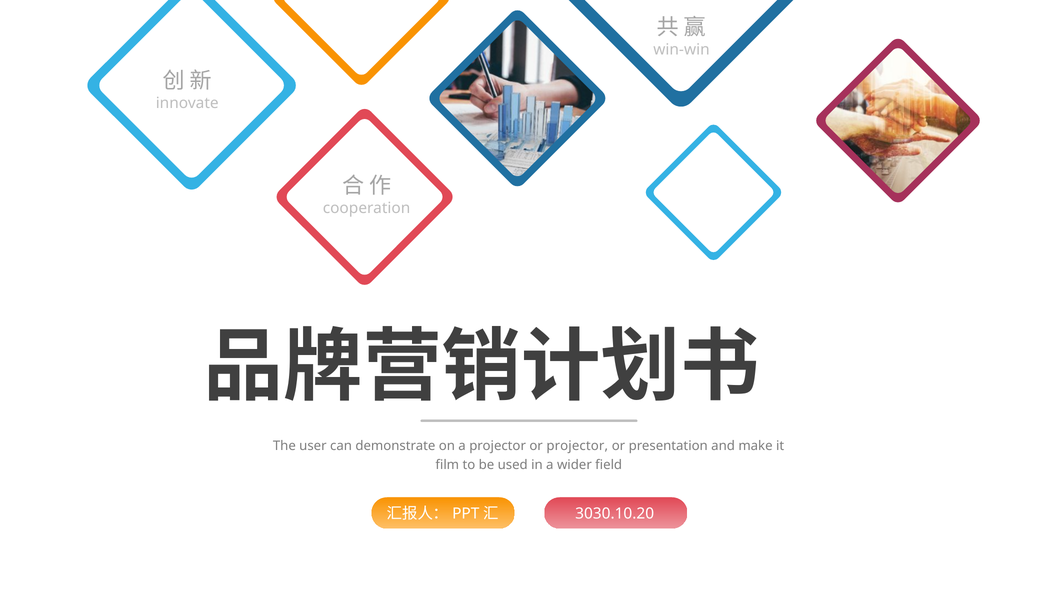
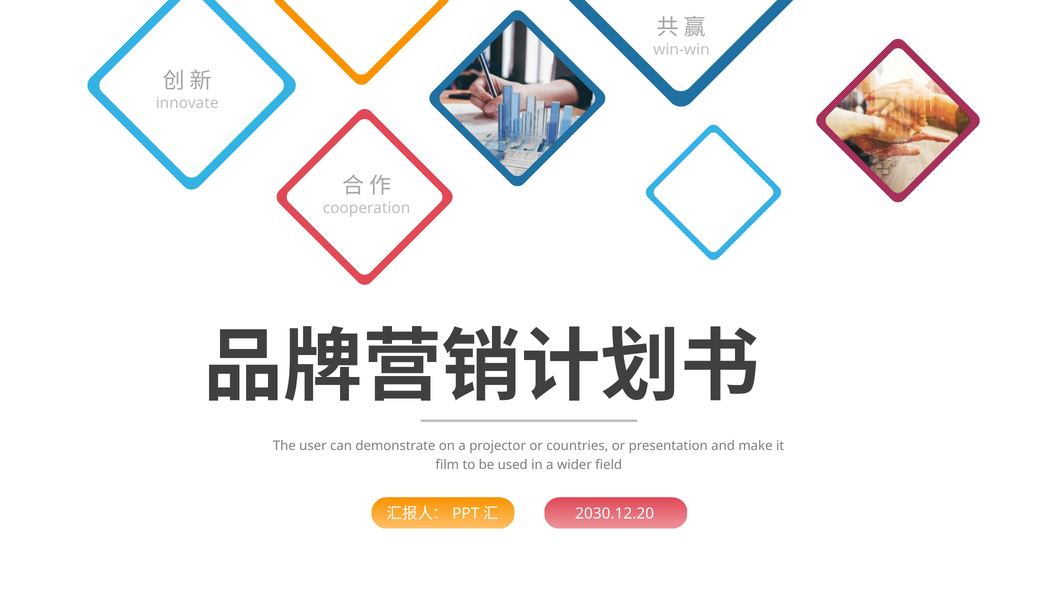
or projector: projector -> countries
3030.10.20: 3030.10.20 -> 2030.12.20
